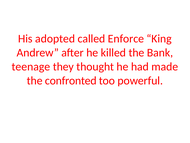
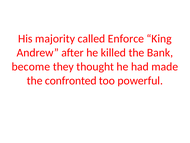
adopted: adopted -> majority
teenage: teenage -> become
